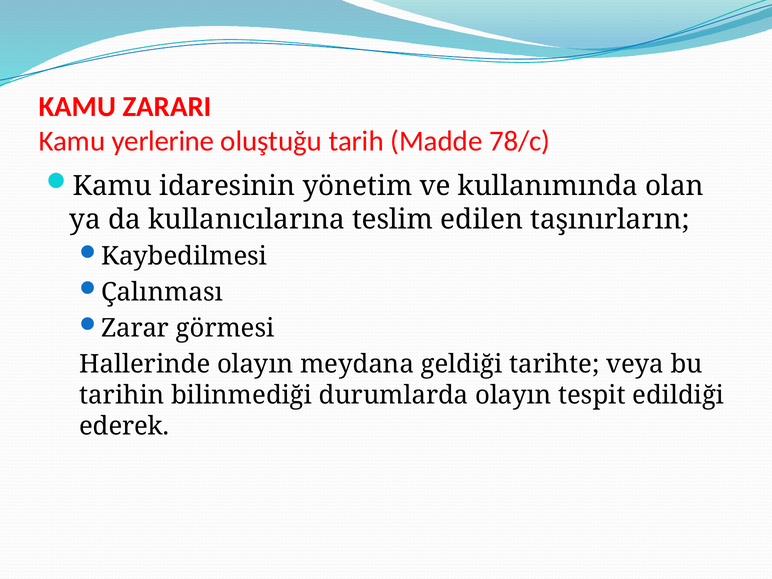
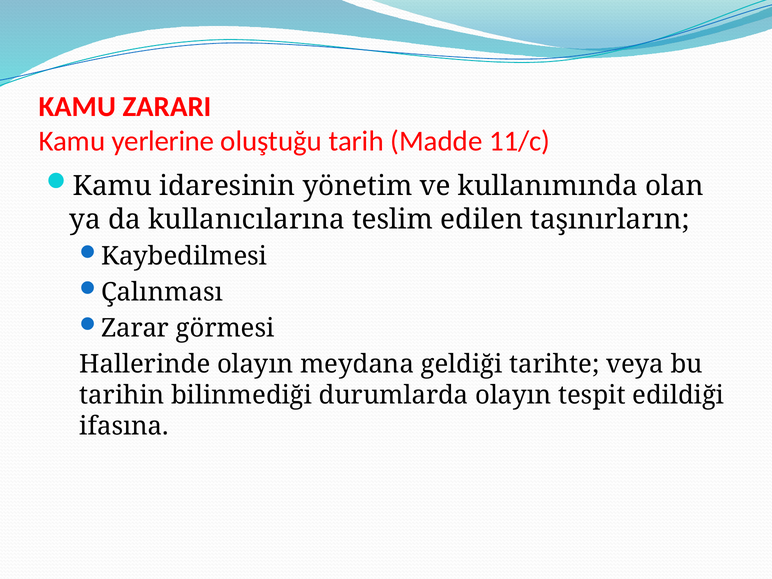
78/c: 78/c -> 11/c
ederek: ederek -> ifasına
